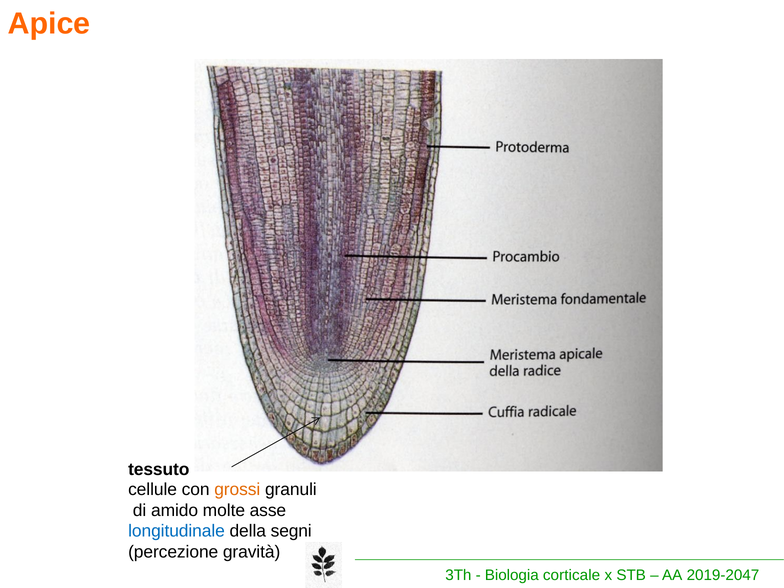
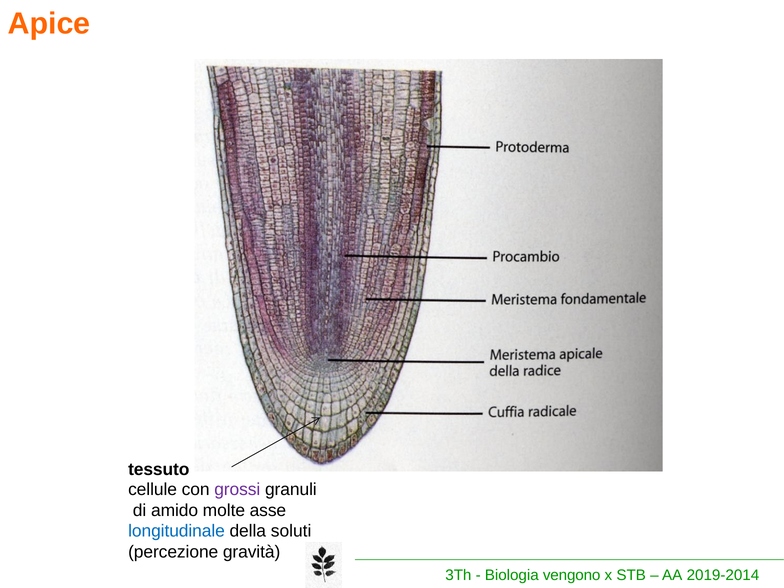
grossi colour: orange -> purple
segni: segni -> soluti
corticale: corticale -> vengono
2019-2047: 2019-2047 -> 2019-2014
